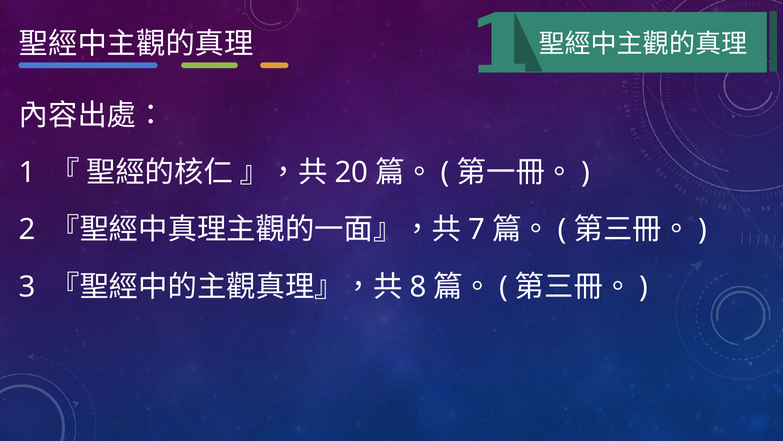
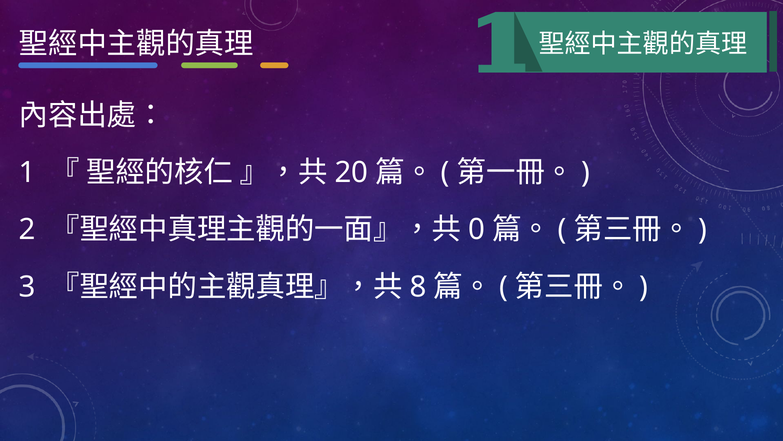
7: 7 -> 0
